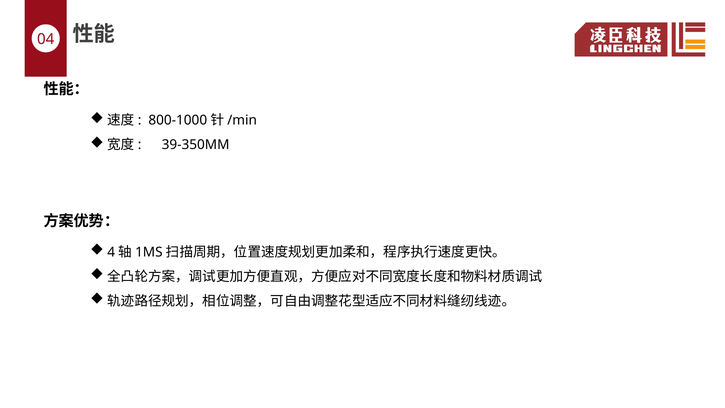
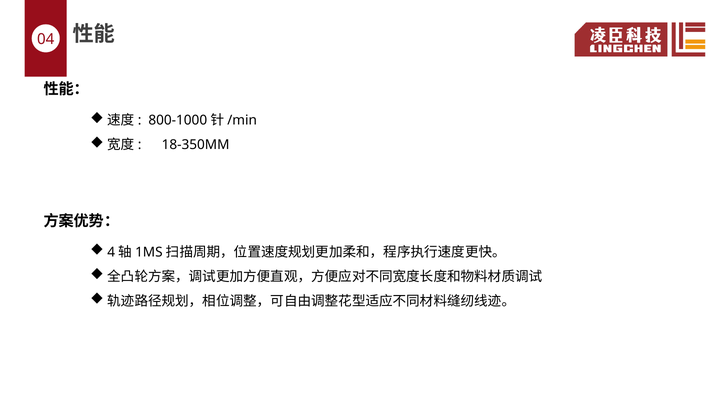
39-350MM: 39-350MM -> 18-350MM
